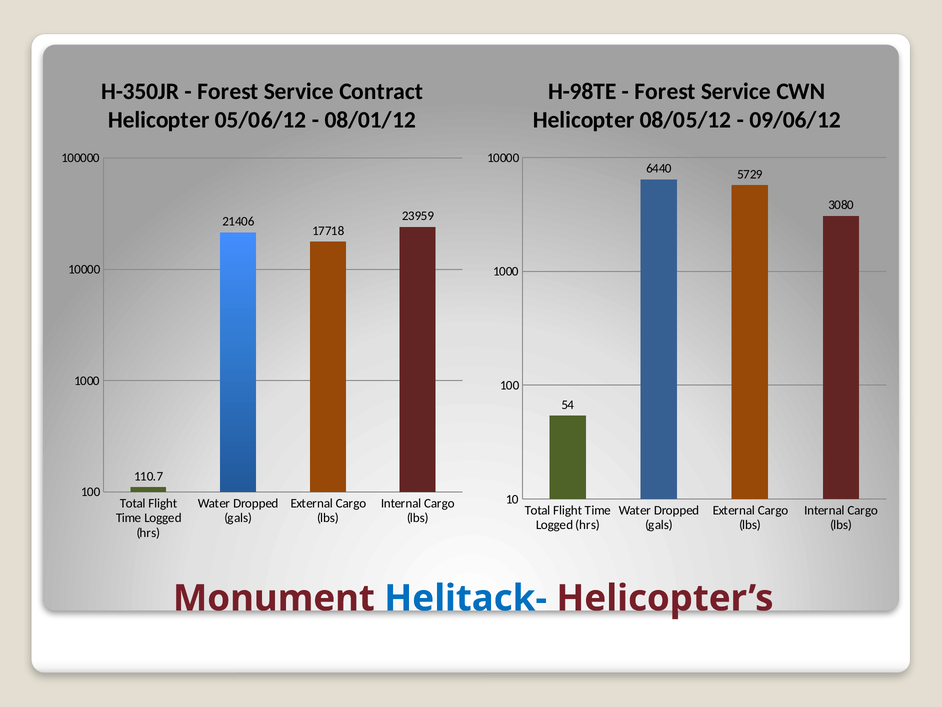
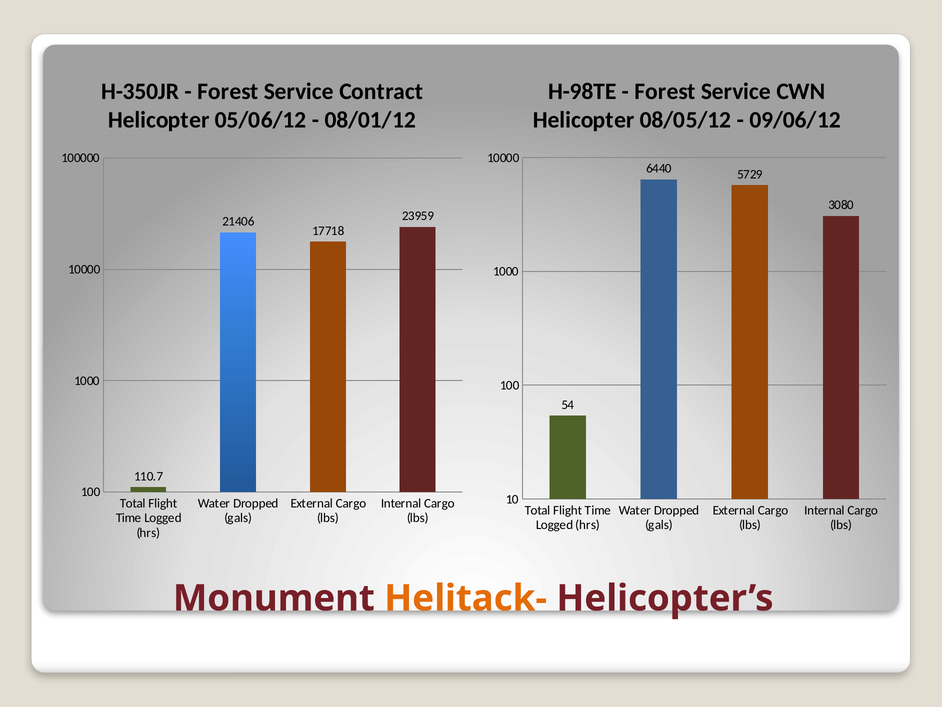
Helitack- colour: blue -> orange
